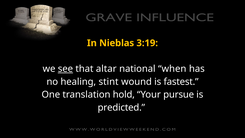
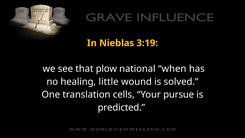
see underline: present -> none
altar: altar -> plow
stint: stint -> little
fastest: fastest -> solved
hold: hold -> cells
